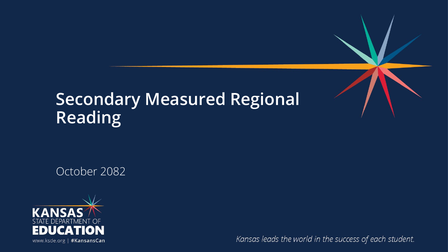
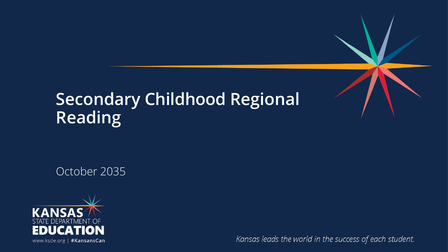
Measured: Measured -> Childhood
2082: 2082 -> 2035
